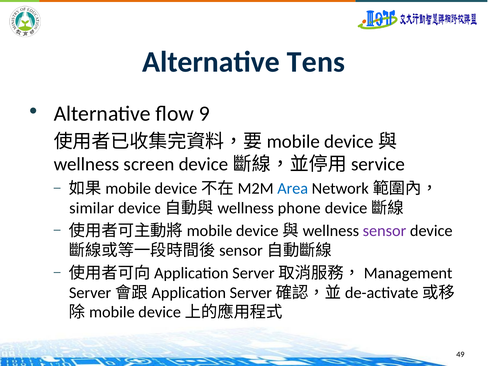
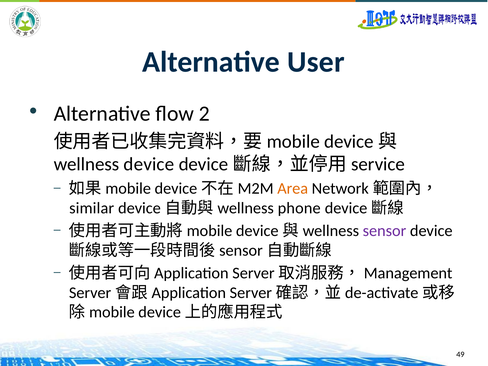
Tens: Tens -> User
9: 9 -> 2
screen at (149, 164): screen -> device
Area colour: blue -> orange
